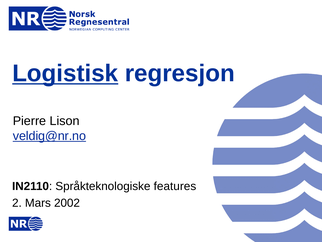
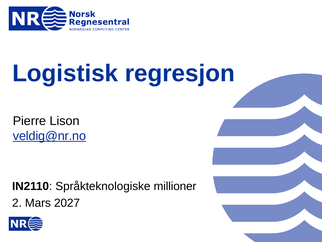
Logistisk underline: present -> none
features: features -> millioner
2002: 2002 -> 2027
